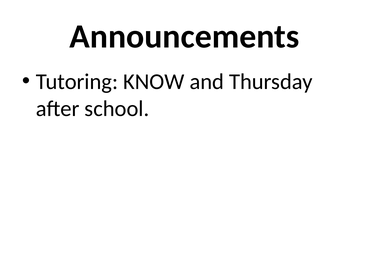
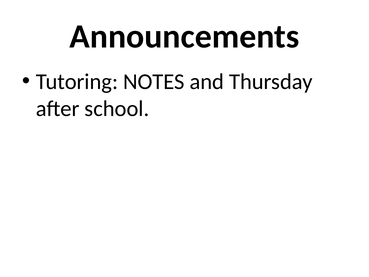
KNOW: KNOW -> NOTES
